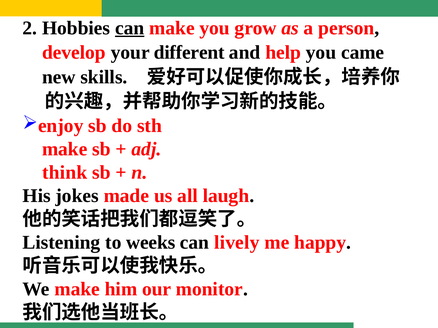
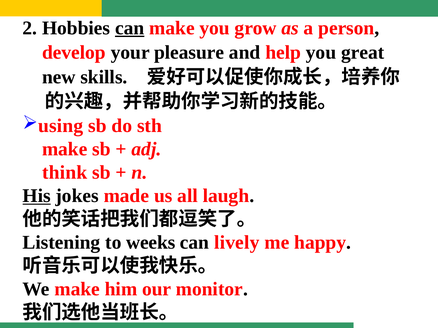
different: different -> pleasure
came: came -> great
enjoy: enjoy -> using
His underline: none -> present
